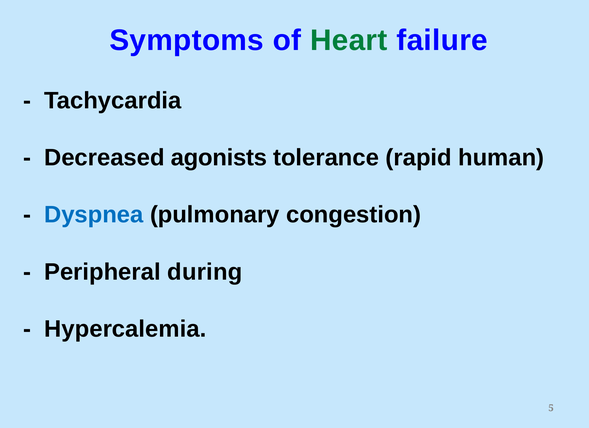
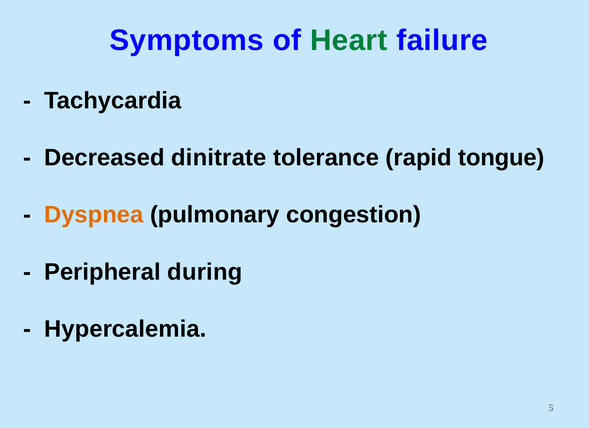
agonists: agonists -> dinitrate
human: human -> tongue
Dyspnea colour: blue -> orange
